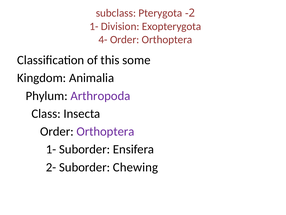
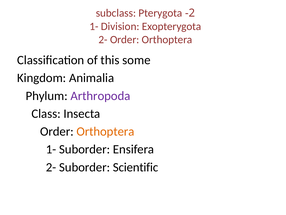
4- at (103, 40): 4- -> 2-
Orthoptera at (105, 131) colour: purple -> orange
Chewing: Chewing -> Scientific
